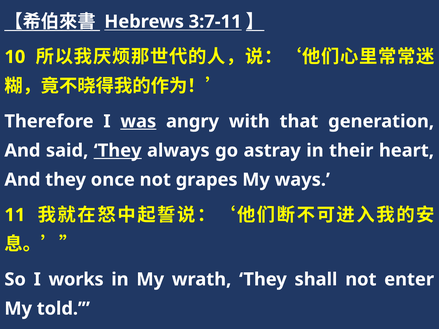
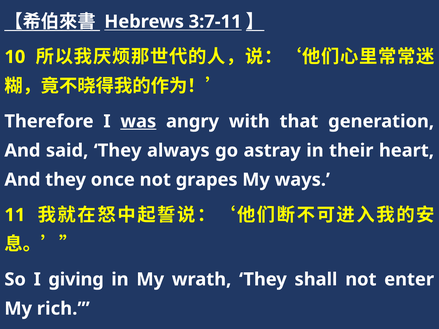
They at (118, 151) underline: present -> none
works: works -> giving
told: told -> rich
